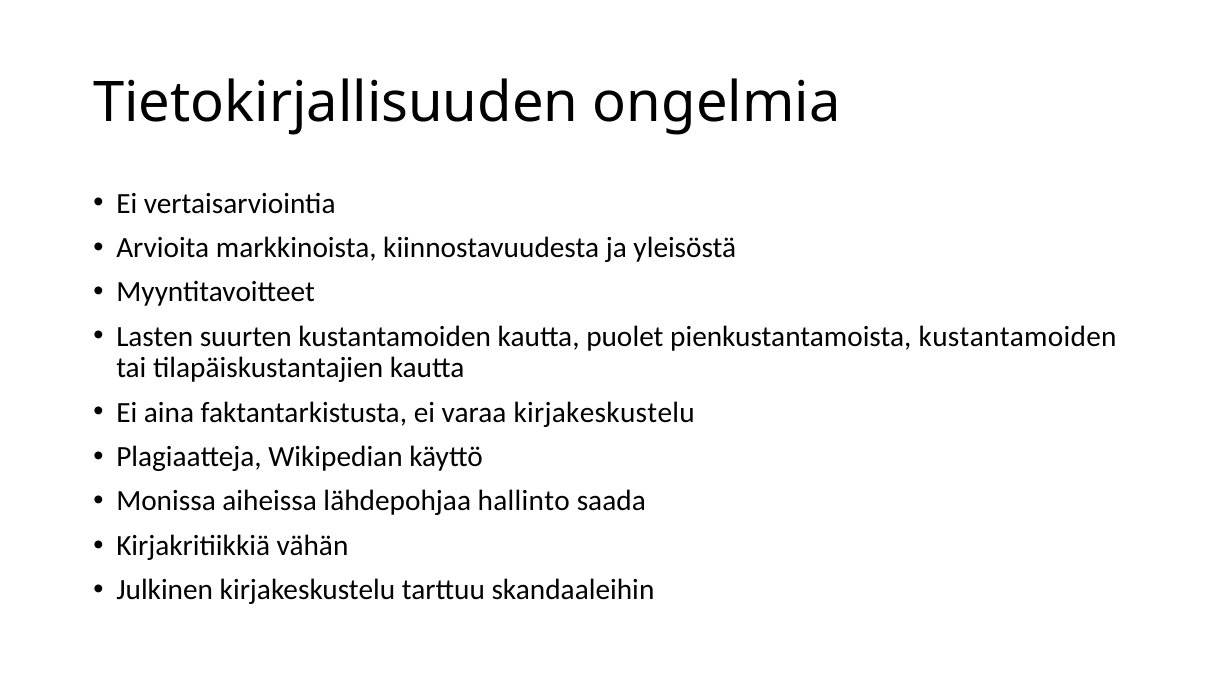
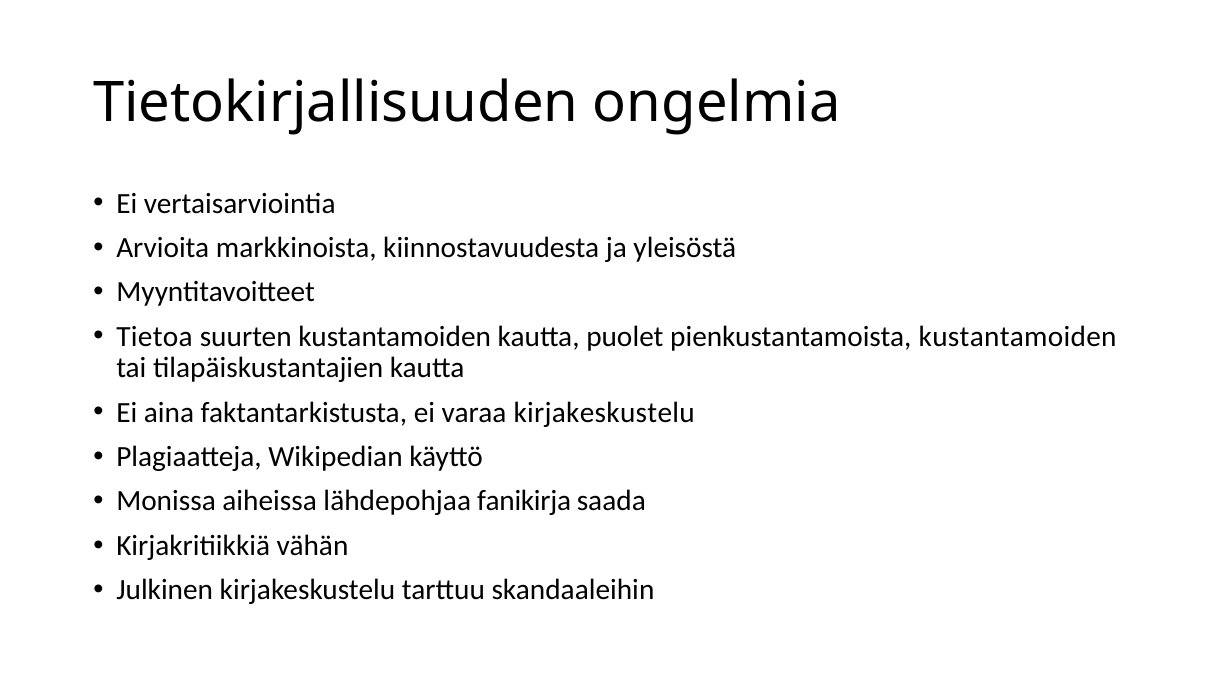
Lasten: Lasten -> Tietoa
hallinto: hallinto -> fanikirja
